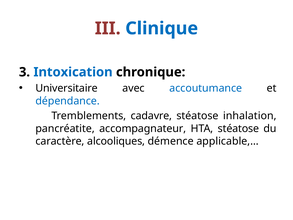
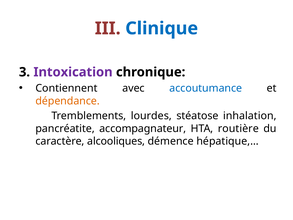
Intoxication colour: blue -> purple
Universitaire: Universitaire -> Contiennent
dépendance colour: blue -> orange
cadavre: cadavre -> lourdes
HTA stéatose: stéatose -> routière
applicable,…: applicable,… -> hépatique,…
